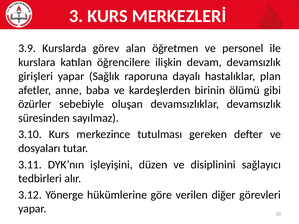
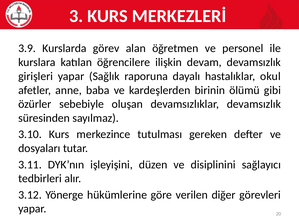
plan: plan -> okul
